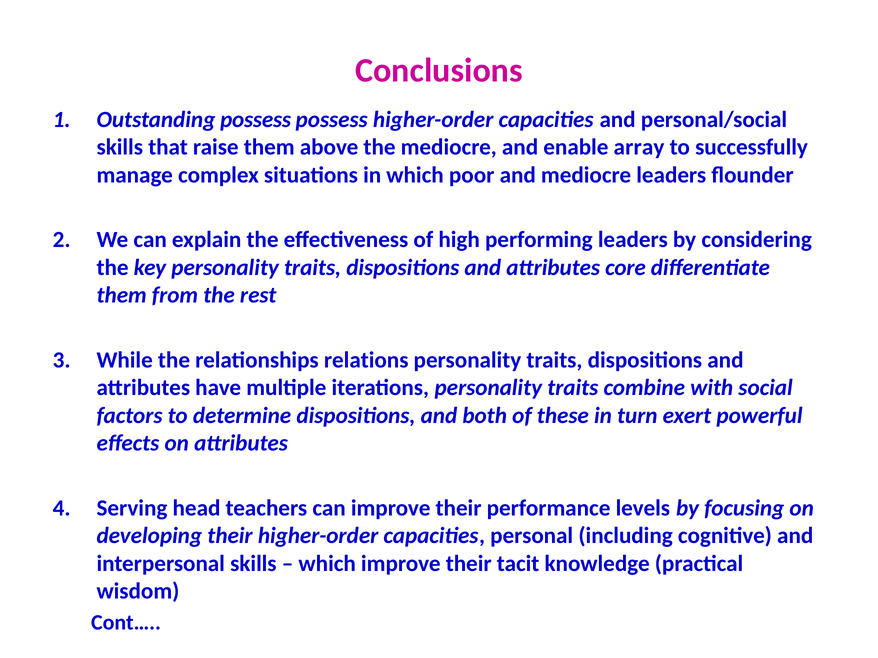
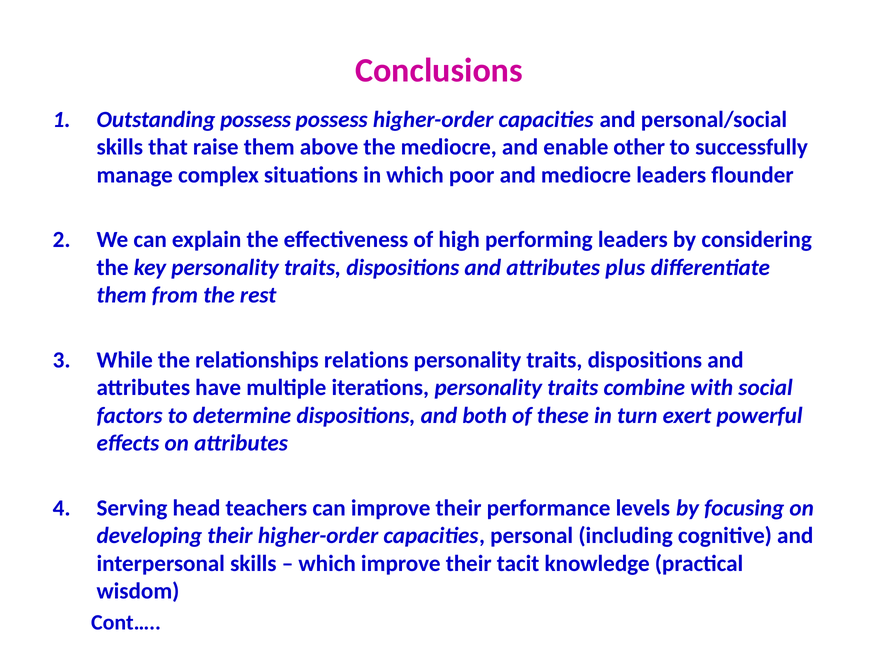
array: array -> other
core: core -> plus
